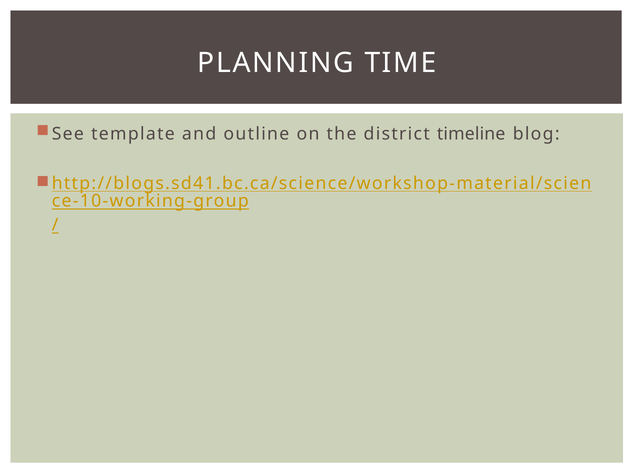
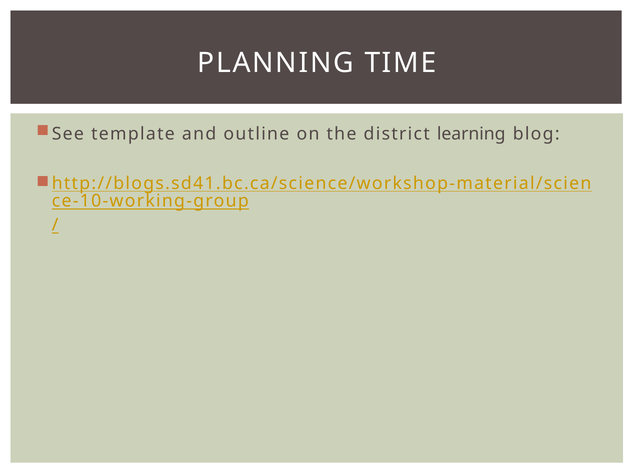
timeline: timeline -> learning
